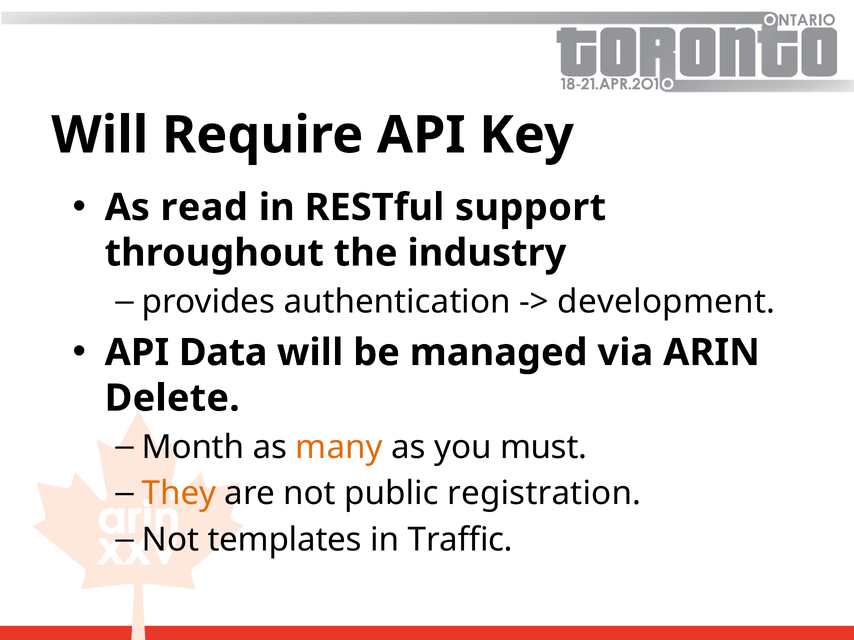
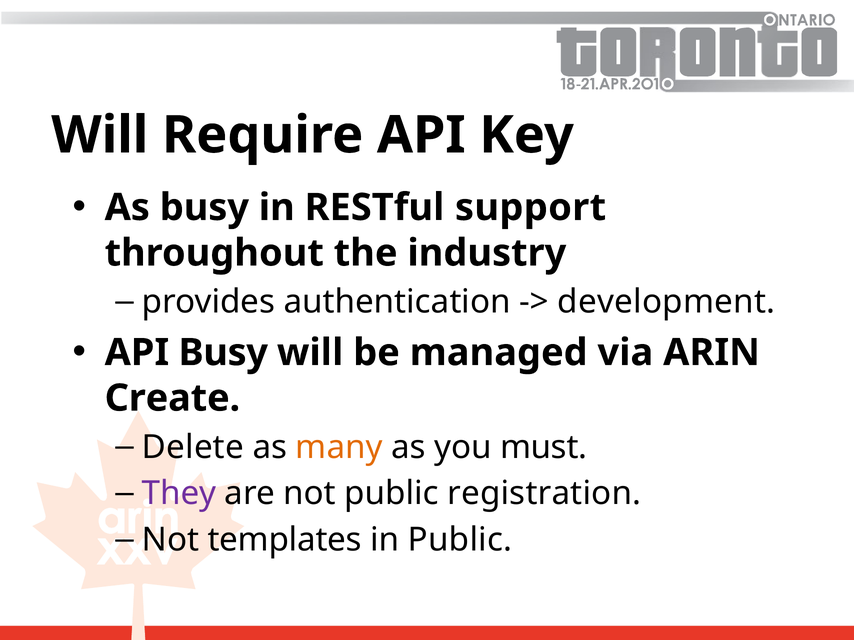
As read: read -> busy
API Data: Data -> Busy
Delete: Delete -> Create
Month: Month -> Delete
They colour: orange -> purple
in Traffic: Traffic -> Public
